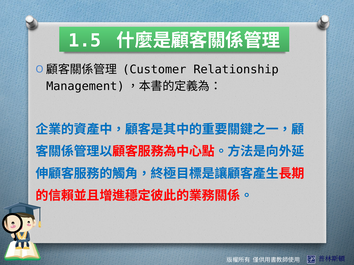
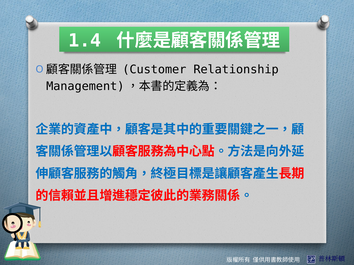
1.5: 1.5 -> 1.4
